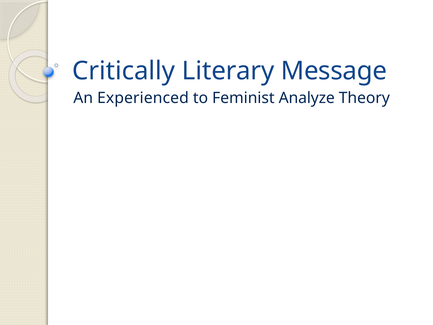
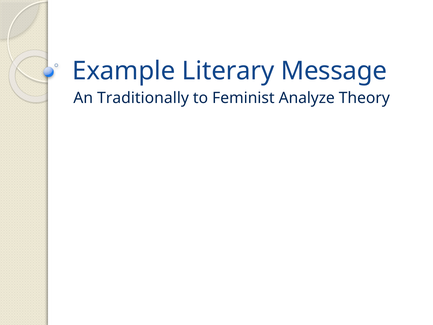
Critically: Critically -> Example
Experienced: Experienced -> Traditionally
